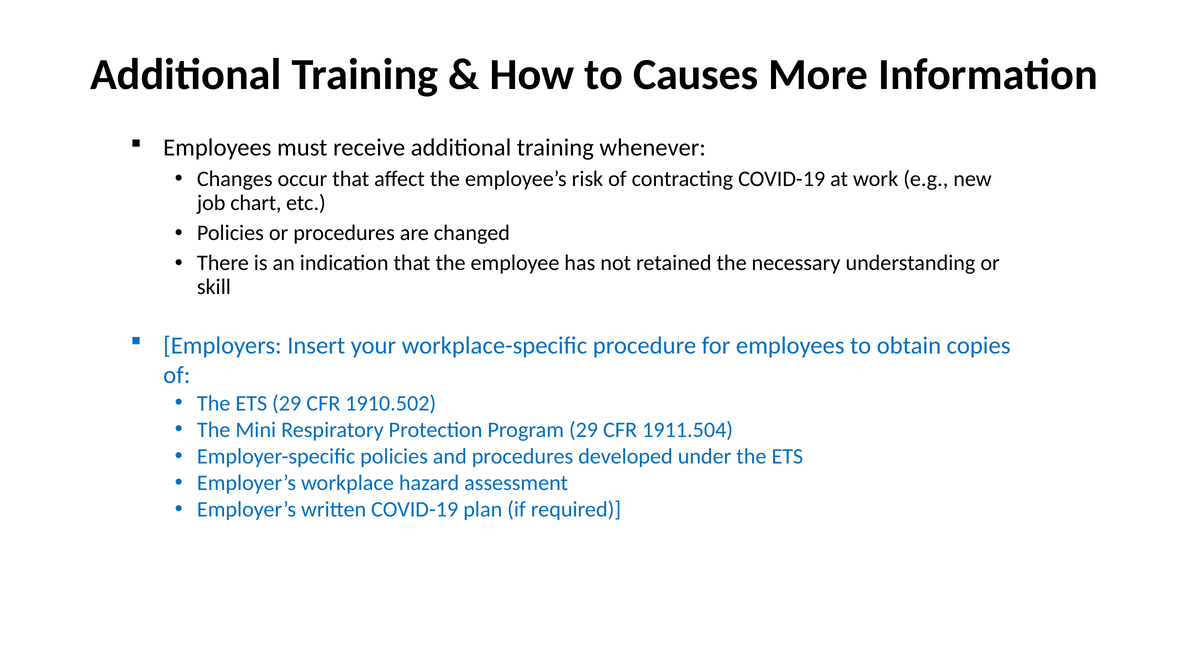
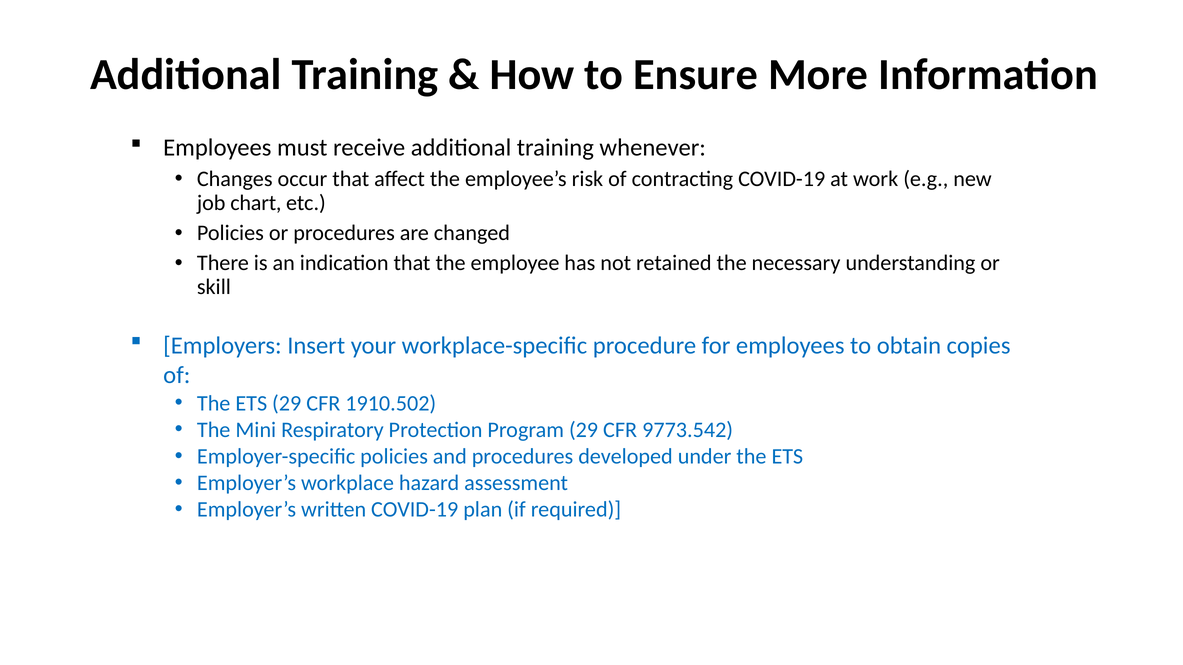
Causes: Causes -> Ensure
1911.504: 1911.504 -> 9773.542
